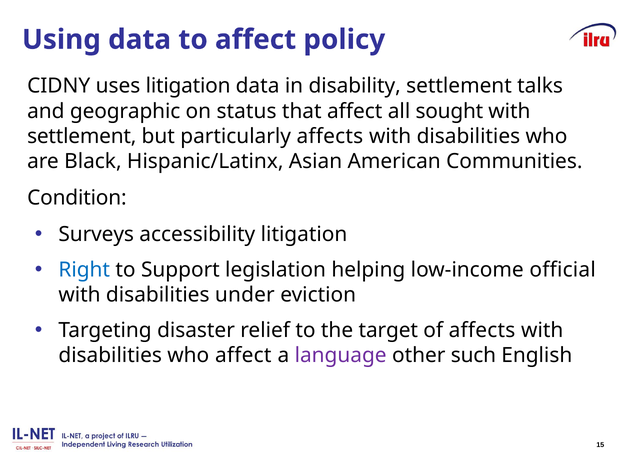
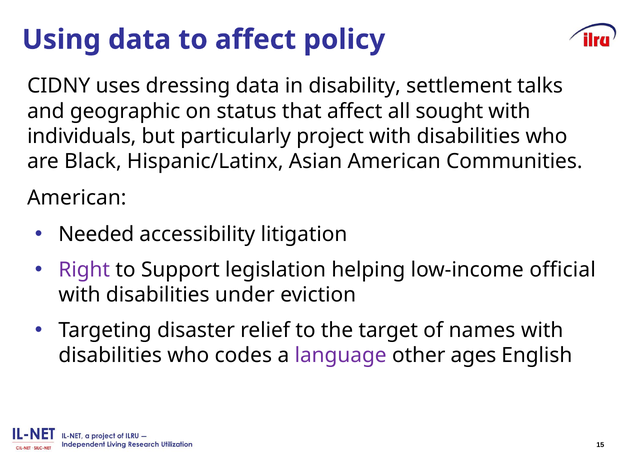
uses litigation: litigation -> dressing
settlement at (82, 136): settlement -> individuals
particularly affects: affects -> project
Condition at (77, 198): Condition -> American
Surveys: Surveys -> Needed
Right colour: blue -> purple
of affects: affects -> names
who affect: affect -> codes
such: such -> ages
